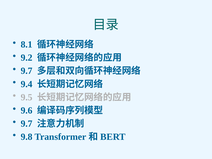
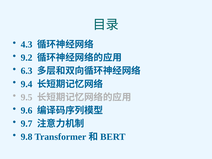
8.1: 8.1 -> 4.3
9.7 at (27, 71): 9.7 -> 6.3
